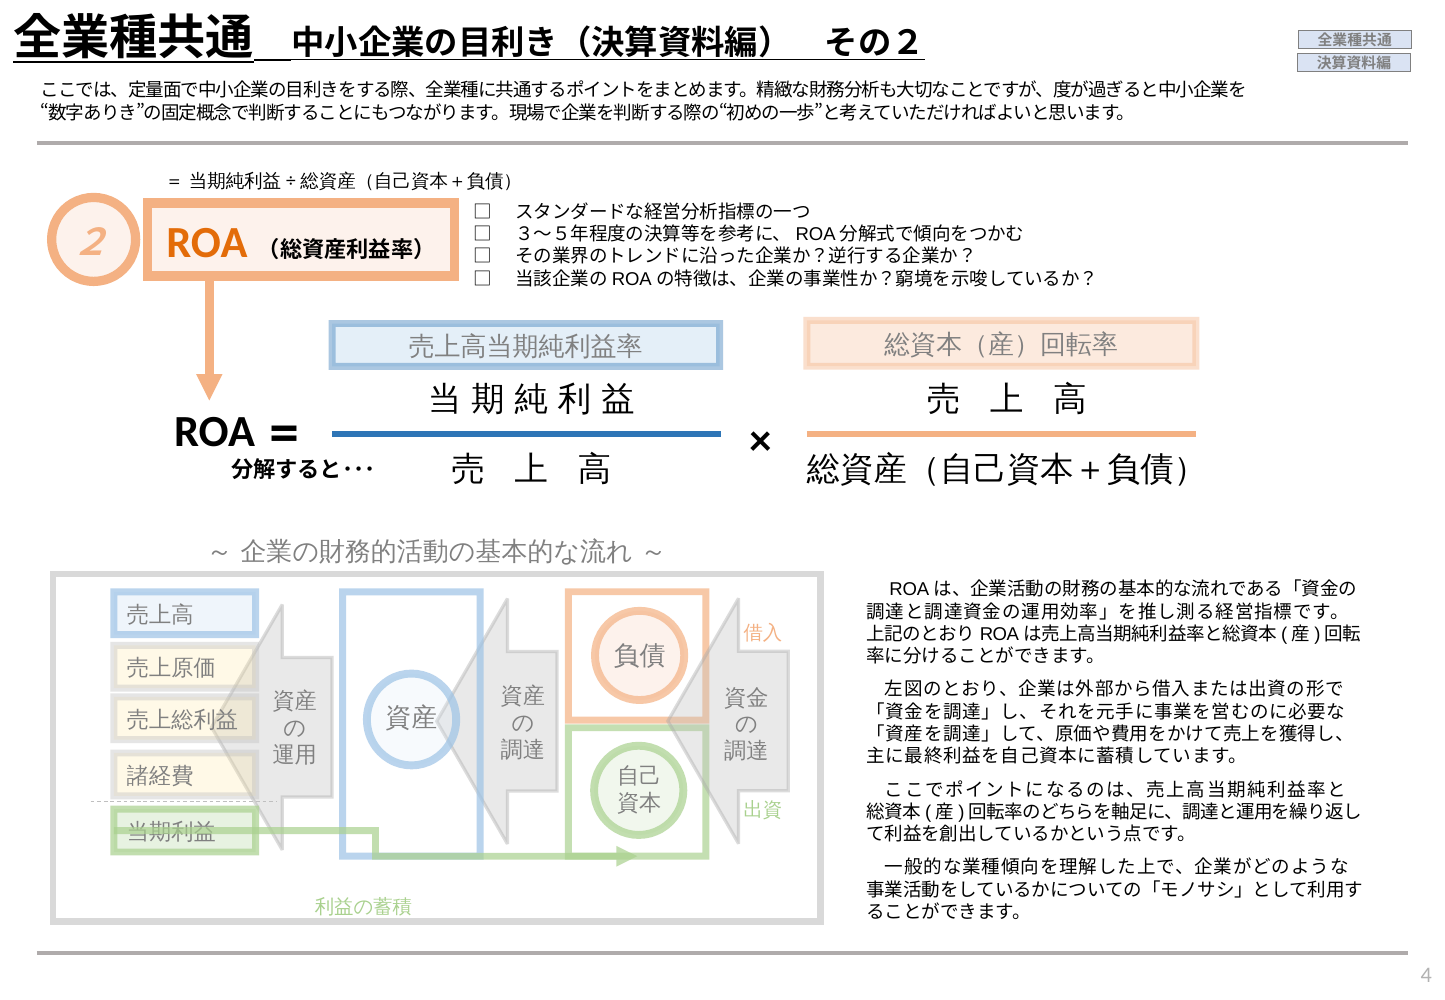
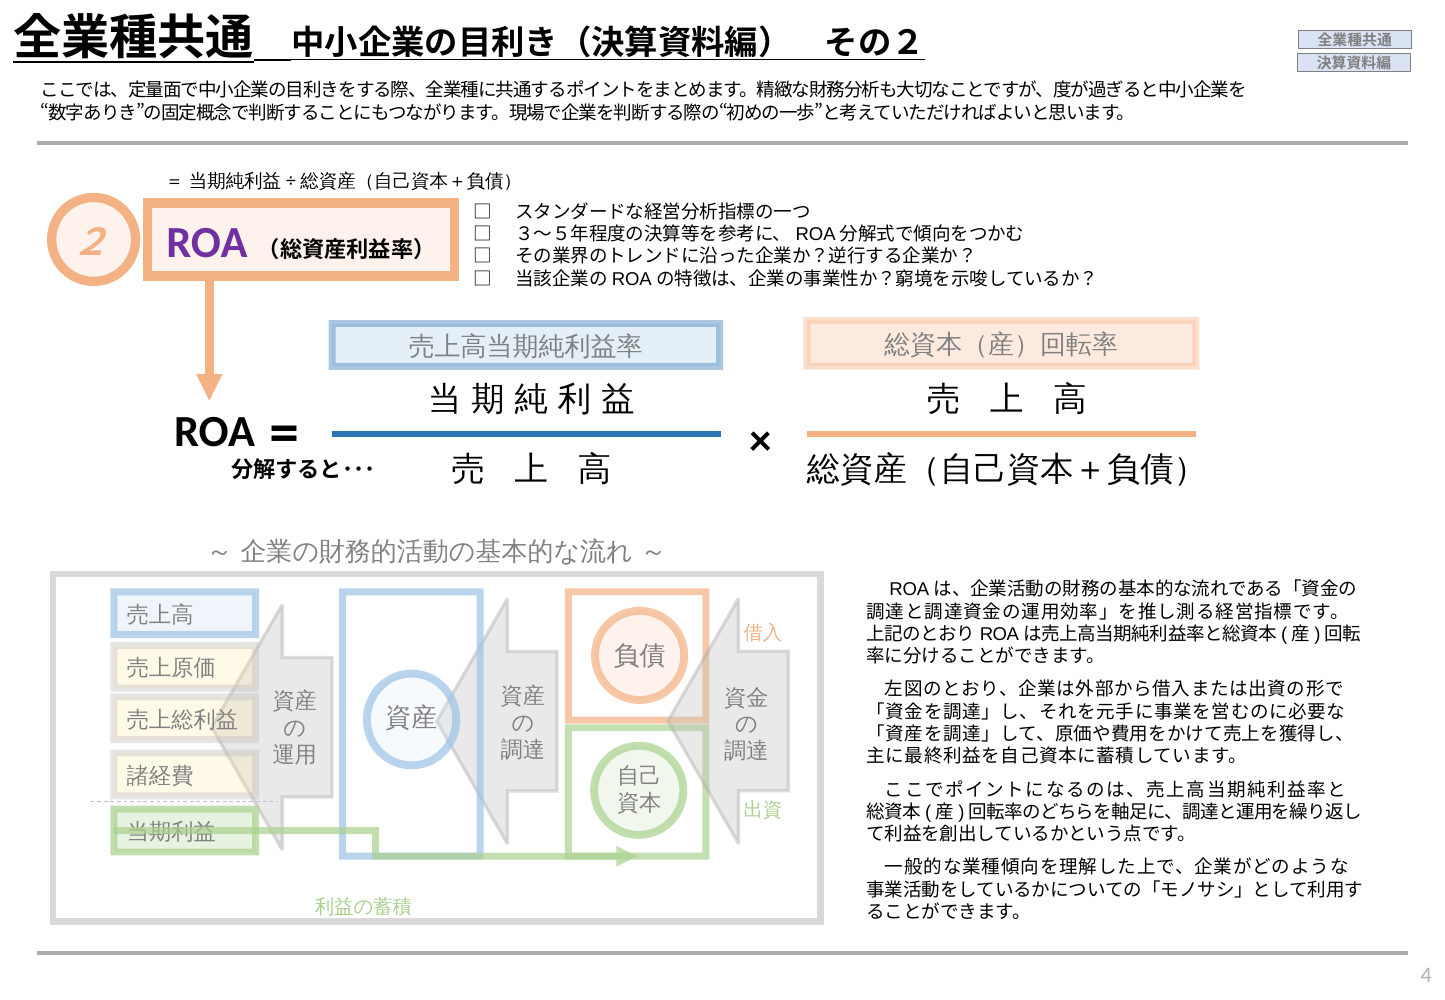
ROA at (207, 243) colour: orange -> purple
